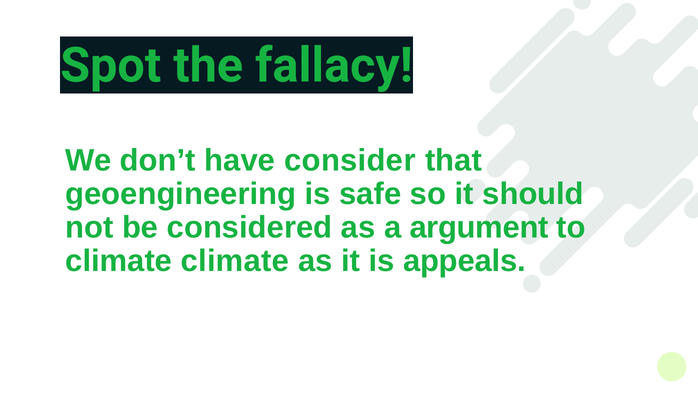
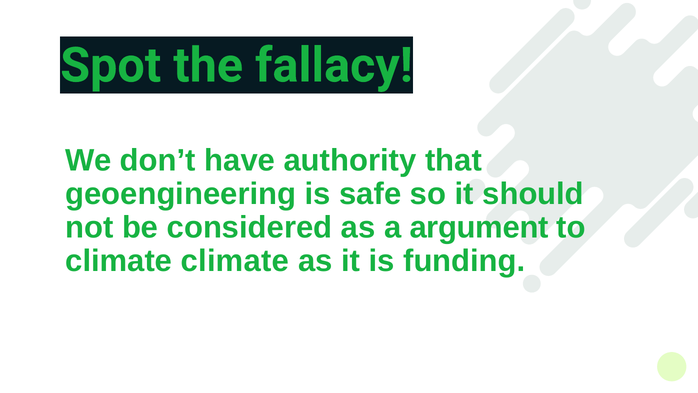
consider: consider -> authority
appeals: appeals -> funding
